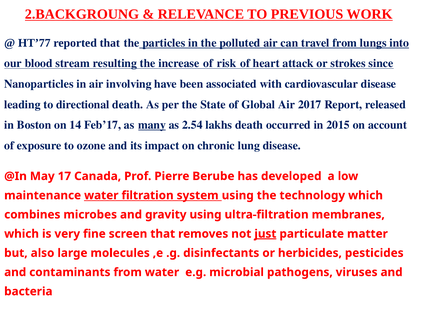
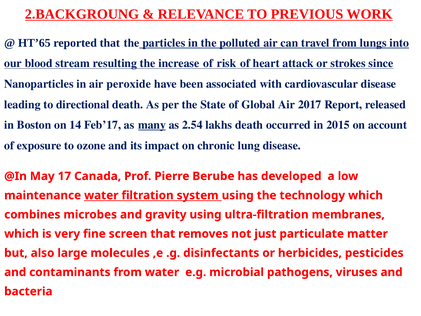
HT’77: HT’77 -> HT’65
involving: involving -> peroxide
just underline: present -> none
